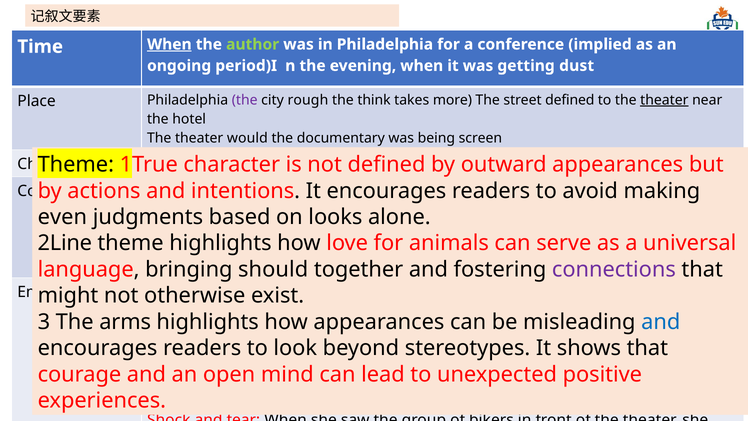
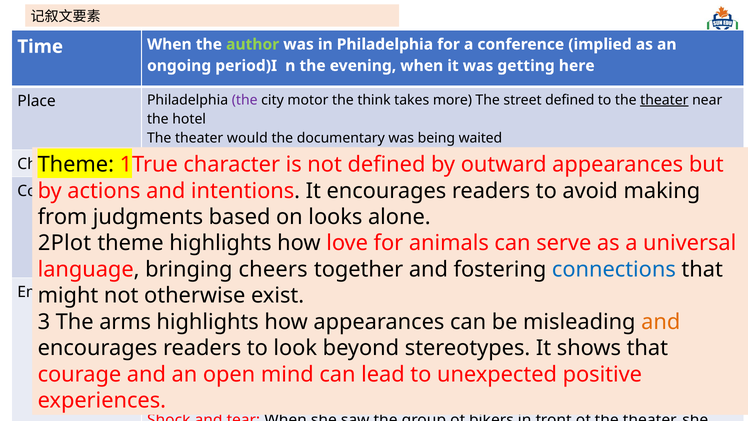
When at (169, 44) underline: present -> none
dust: dust -> here
rough: rough -> motor
screen: screen -> waited
even: even -> from
2Line: 2Line -> 2Plot
should at (273, 269): should -> cheers
connections colour: purple -> blue
and at (661, 322) colour: blue -> orange
